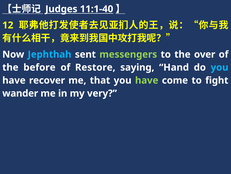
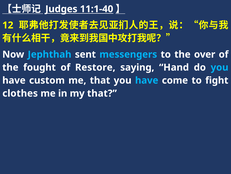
messengers colour: light green -> light blue
before: before -> fought
recover: recover -> custom
have at (147, 80) colour: light green -> light blue
wander: wander -> clothes
my very: very -> that
